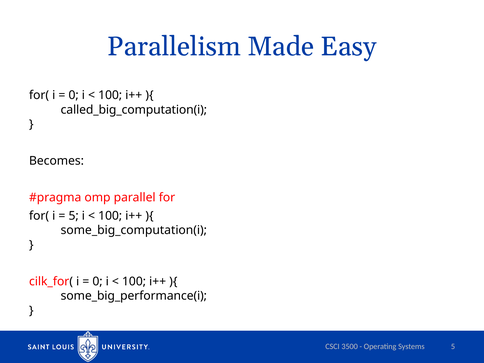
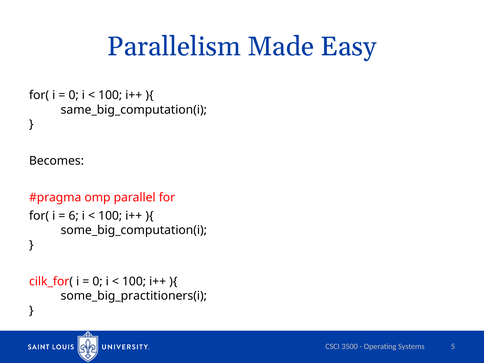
called_big_computation(i: called_big_computation(i -> same_big_computation(i
5 at (74, 216): 5 -> 6
some_big_performance(i: some_big_performance(i -> some_big_practitioners(i
